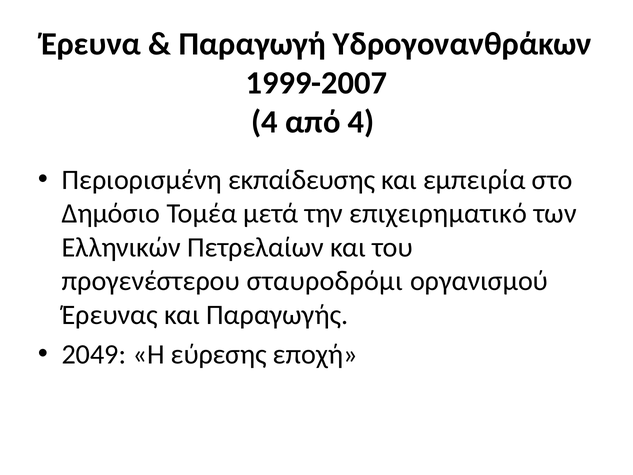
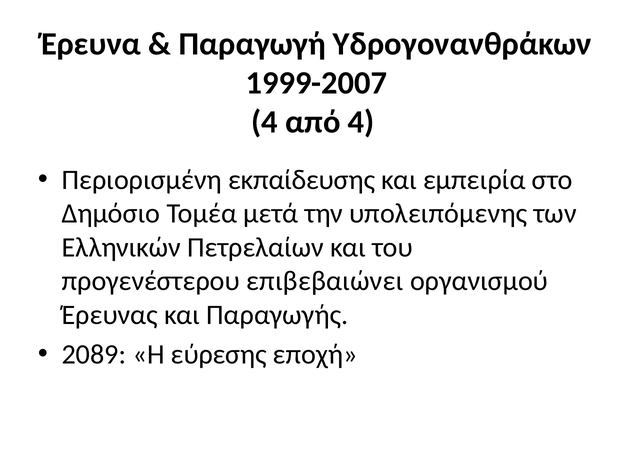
επιχειρηματικό: επιχειρηματικό -> υπολειπόμενης
σταυροδρόμι: σταυροδρόμι -> επιβεβαιώνει
2049: 2049 -> 2089
